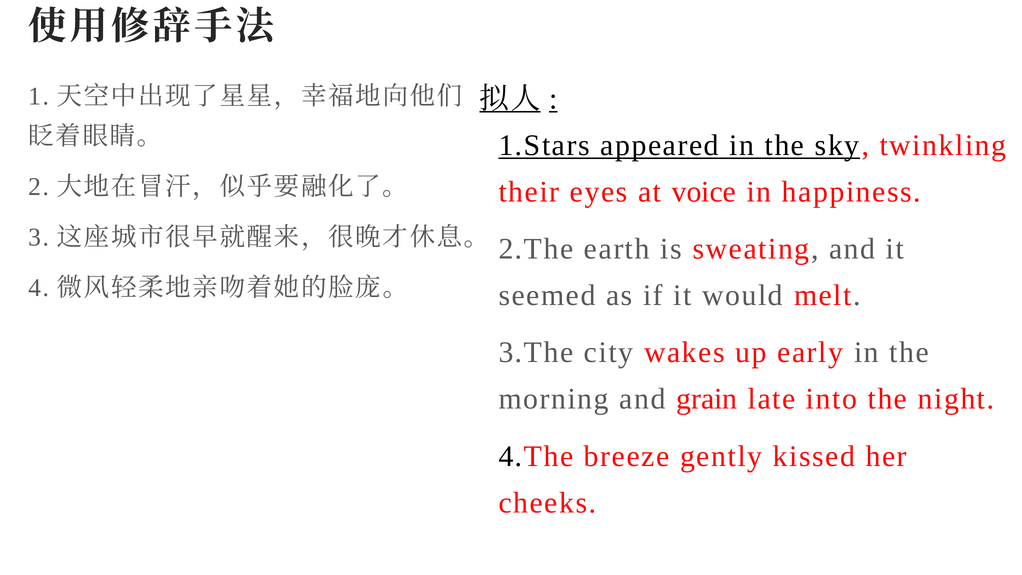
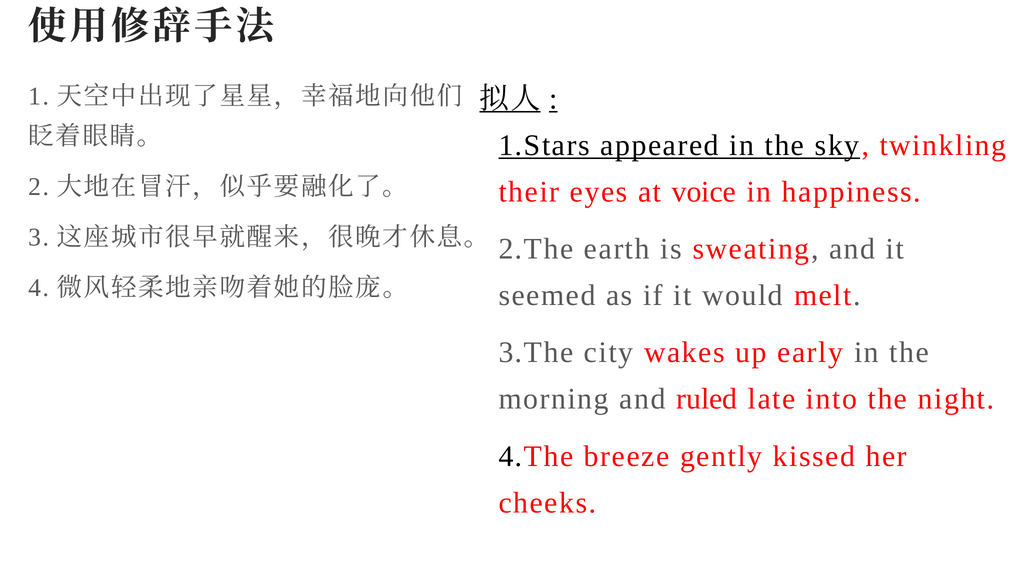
grain: grain -> ruled
